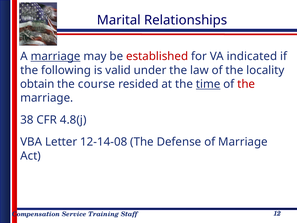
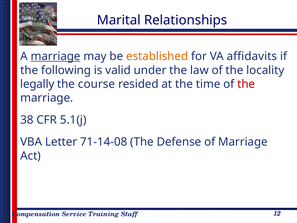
established colour: red -> orange
indicated: indicated -> affidavits
obtain: obtain -> legally
time underline: present -> none
4.8(j: 4.8(j -> 5.1(j
12-14-08: 12-14-08 -> 71-14-08
